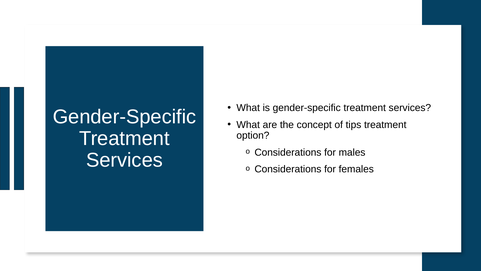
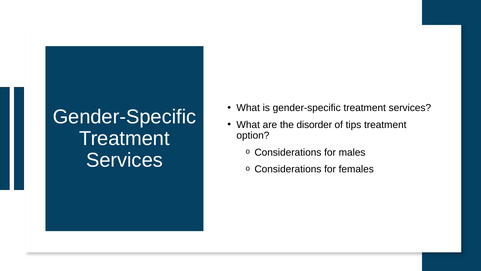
concept: concept -> disorder
